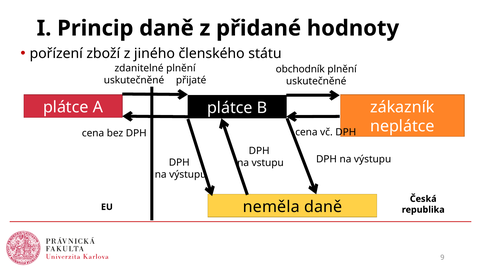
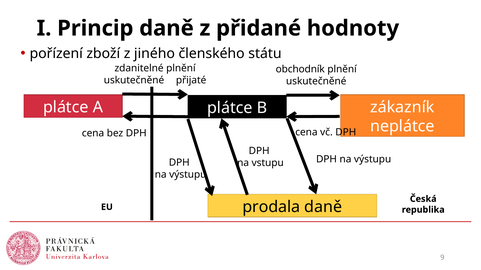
neměla: neměla -> prodala
